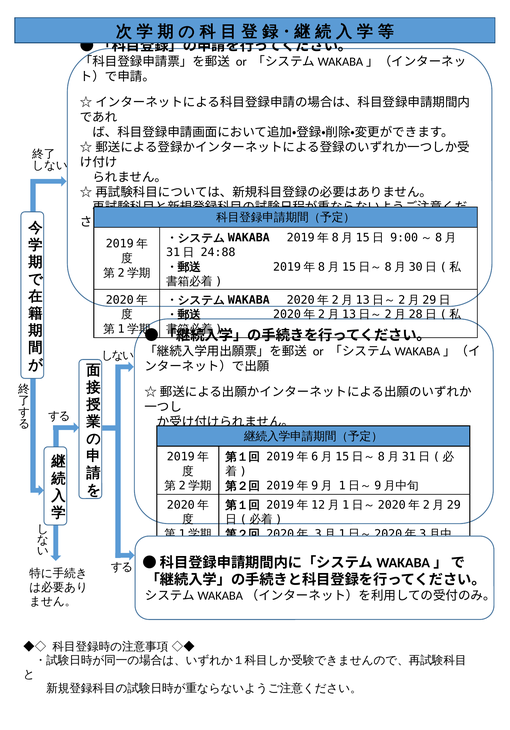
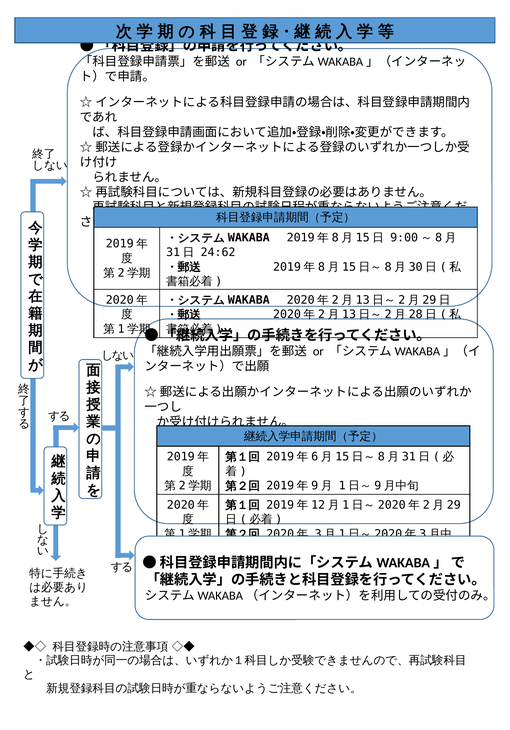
24:88: 24:88 -> 24:62
